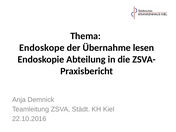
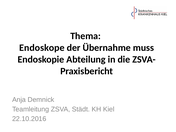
lesen: lesen -> muss
